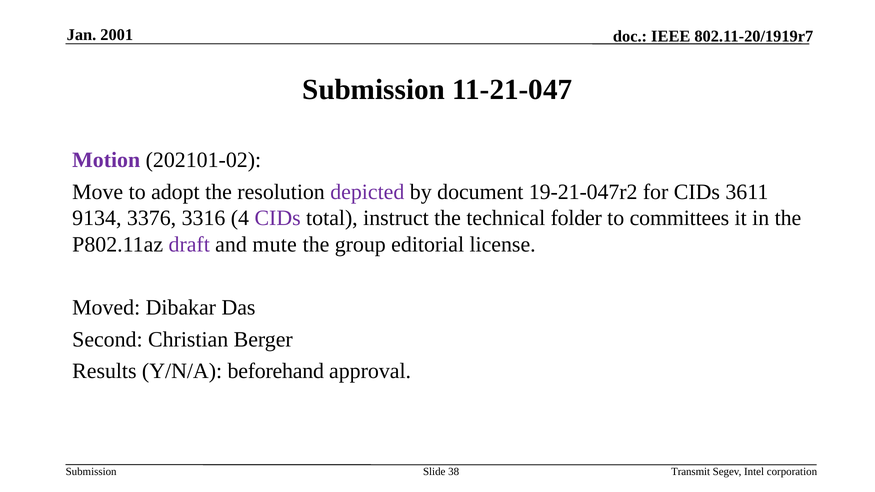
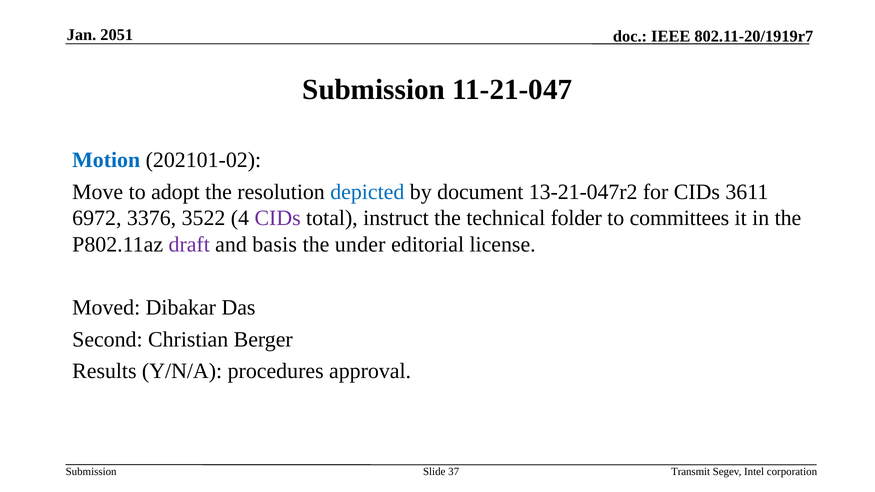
2001: 2001 -> 2051
Motion colour: purple -> blue
depicted colour: purple -> blue
19-21-047r2: 19-21-047r2 -> 13-21-047r2
9134: 9134 -> 6972
3316: 3316 -> 3522
mute: mute -> basis
group: group -> under
beforehand: beforehand -> procedures
38: 38 -> 37
